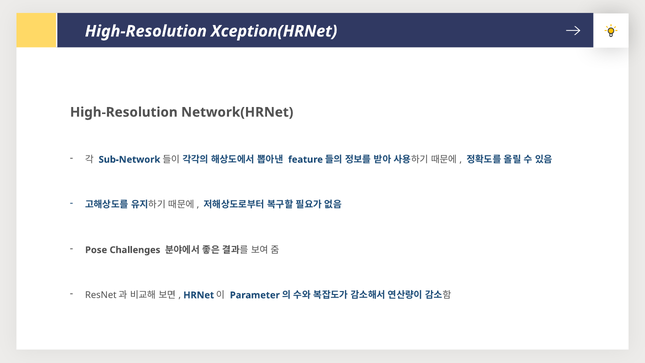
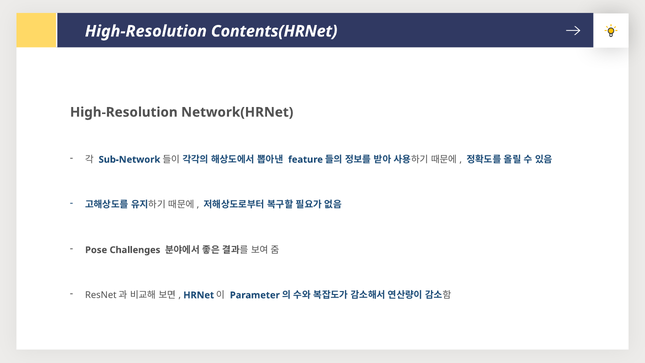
Xception(HRNet: Xception(HRNet -> Contents(HRNet
